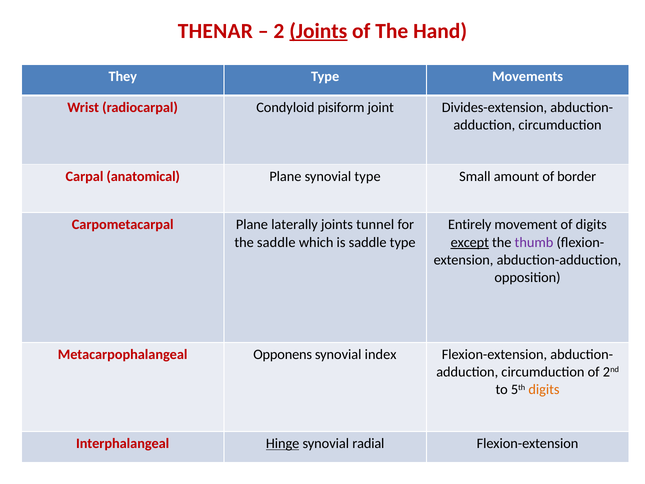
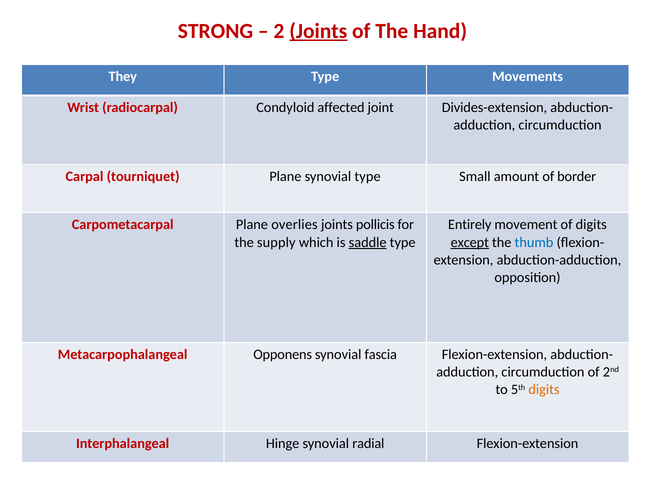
THENAR: THENAR -> STRONG
pisiform: pisiform -> affected
anatomical: anatomical -> tourniquet
laterally: laterally -> overlies
tunnel: tunnel -> pollicis
the saddle: saddle -> supply
saddle at (368, 242) underline: none -> present
thumb colour: purple -> blue
index: index -> fascia
Hinge underline: present -> none
